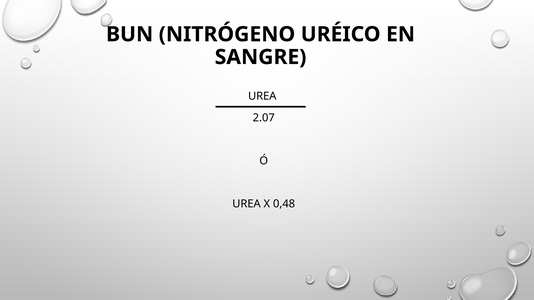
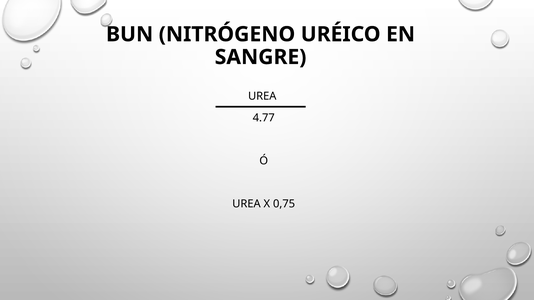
2.07: 2.07 -> 4.77
0,48: 0,48 -> 0,75
